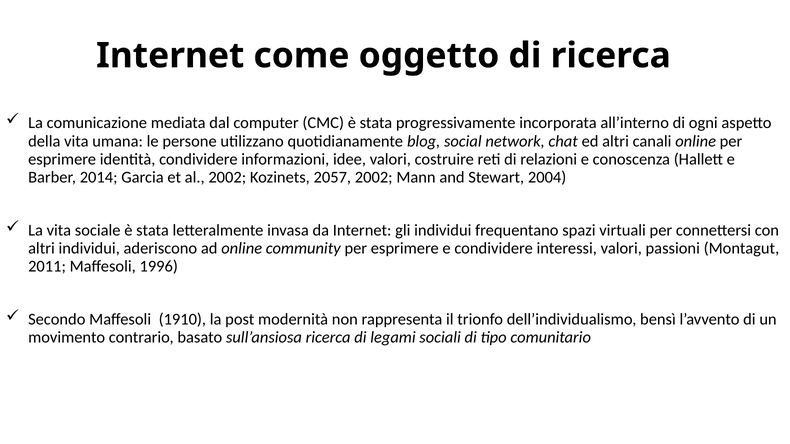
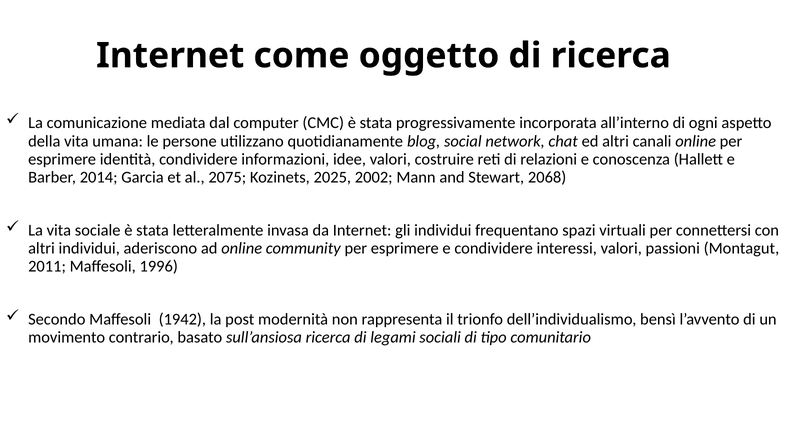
al 2002: 2002 -> 2075
2057: 2057 -> 2025
2004: 2004 -> 2068
1910: 1910 -> 1942
